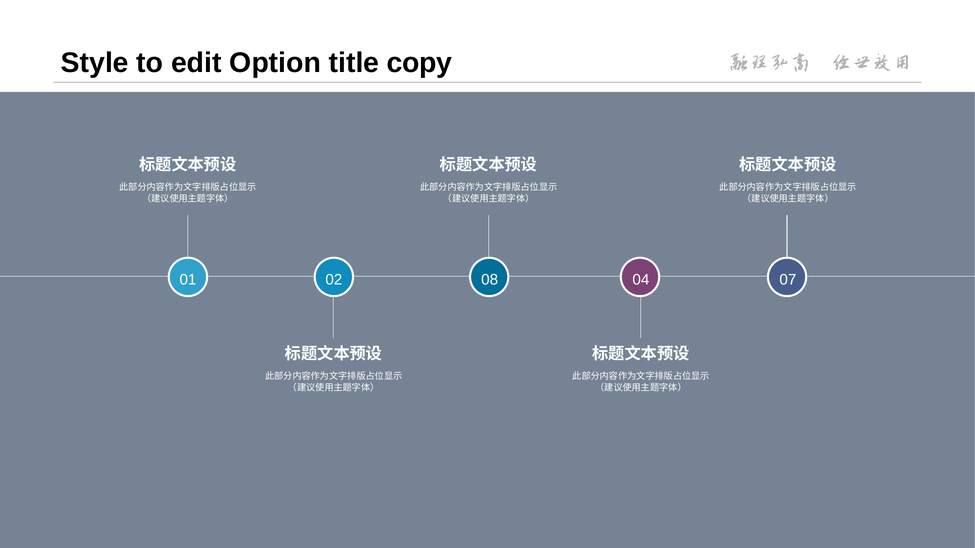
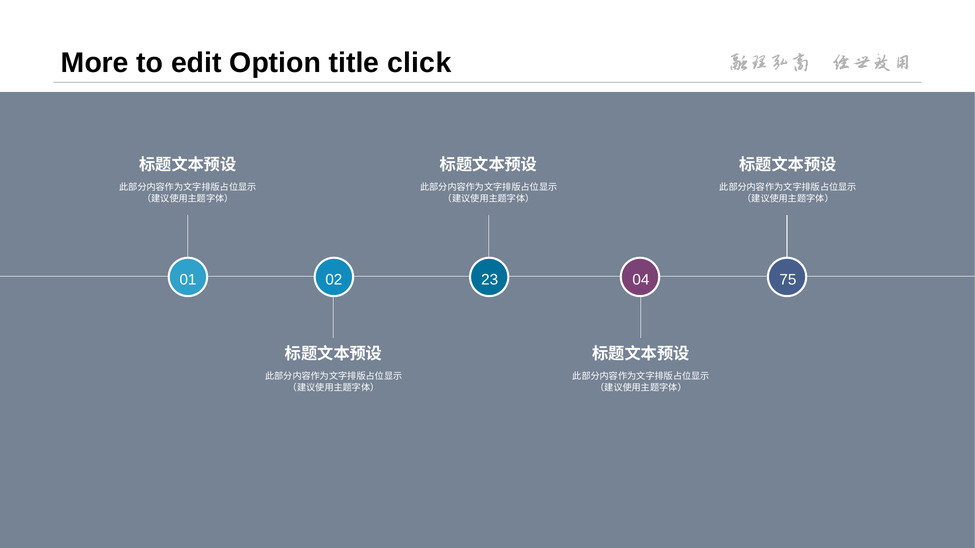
Style: Style -> More
copy: copy -> click
08: 08 -> 23
07: 07 -> 75
